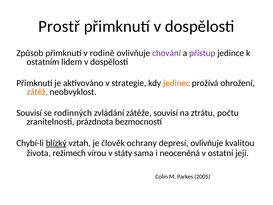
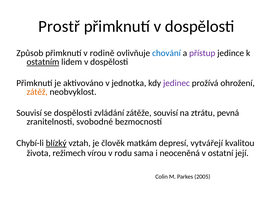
chování colour: purple -> blue
ostatním underline: none -> present
strategie: strategie -> jednotka
jedinec colour: orange -> purple
se rodinných: rodinných -> dospělosti
počtu: počtu -> pevná
prázdnota: prázdnota -> svobodné
ochrany: ochrany -> matkám
depresí ovlivňuje: ovlivňuje -> vytvářejí
státy: státy -> rodu
